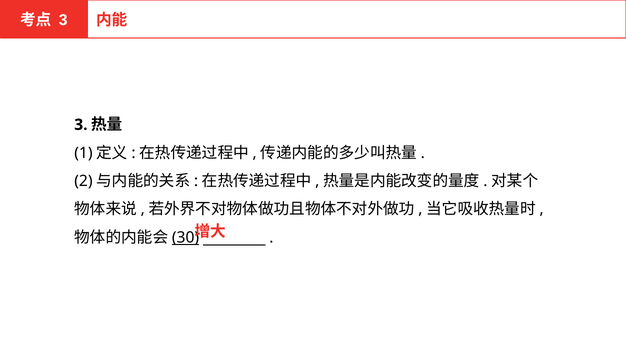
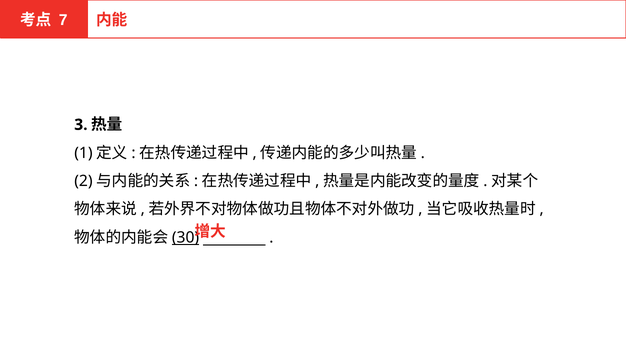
3 at (63, 20): 3 -> 7
